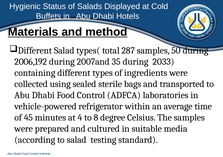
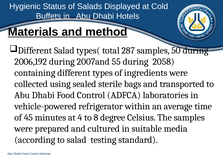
35: 35 -> 55
2033: 2033 -> 2058
